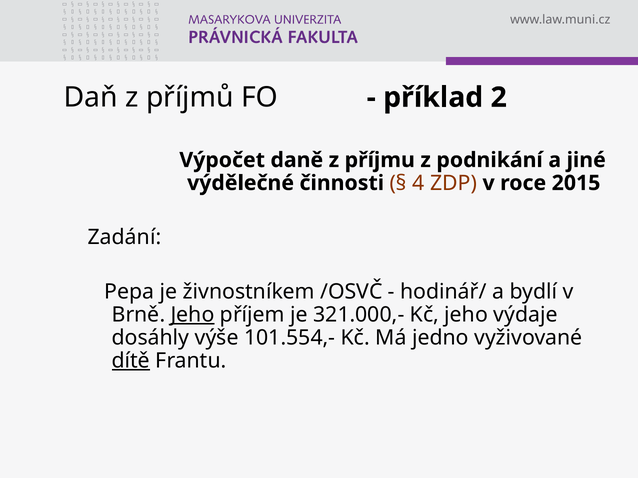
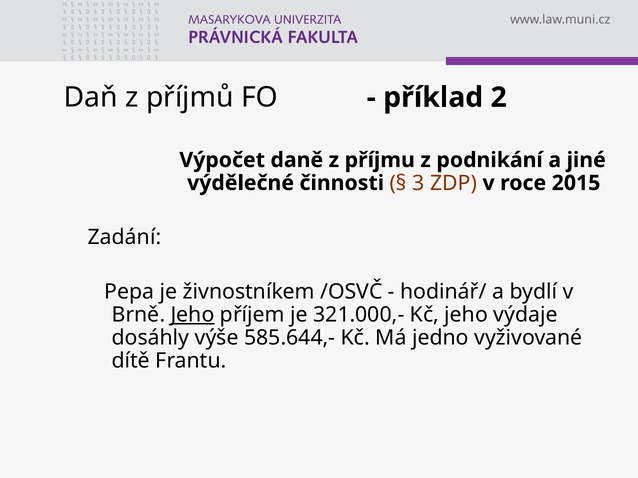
4: 4 -> 3
101.554,-: 101.554,- -> 585.644,-
dítě underline: present -> none
